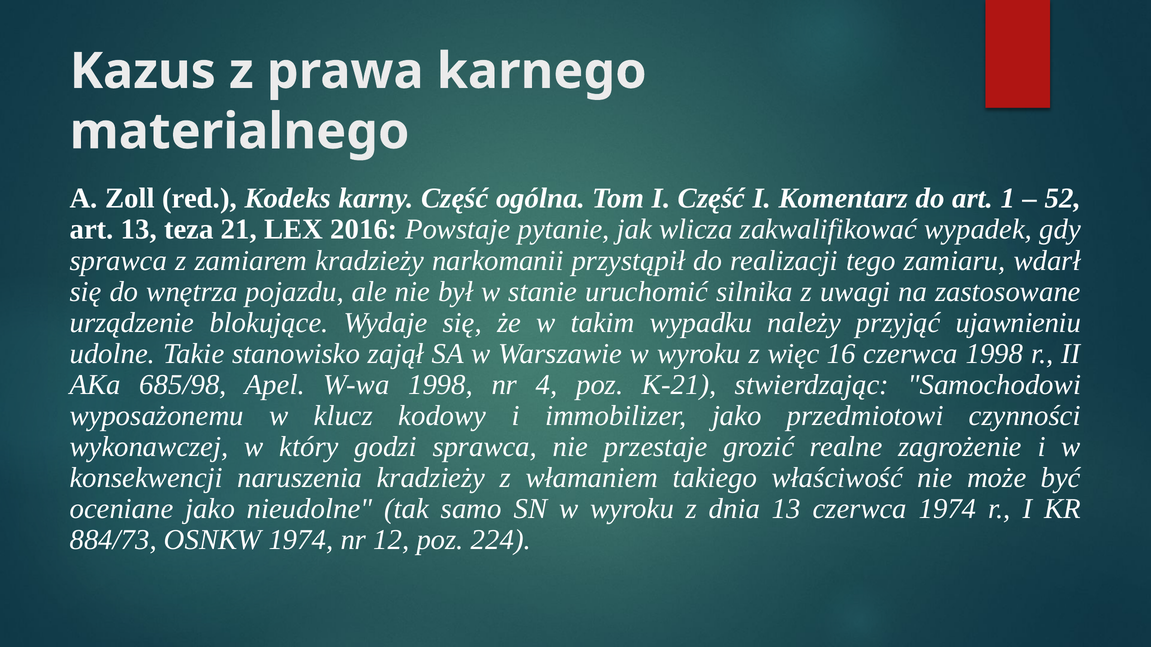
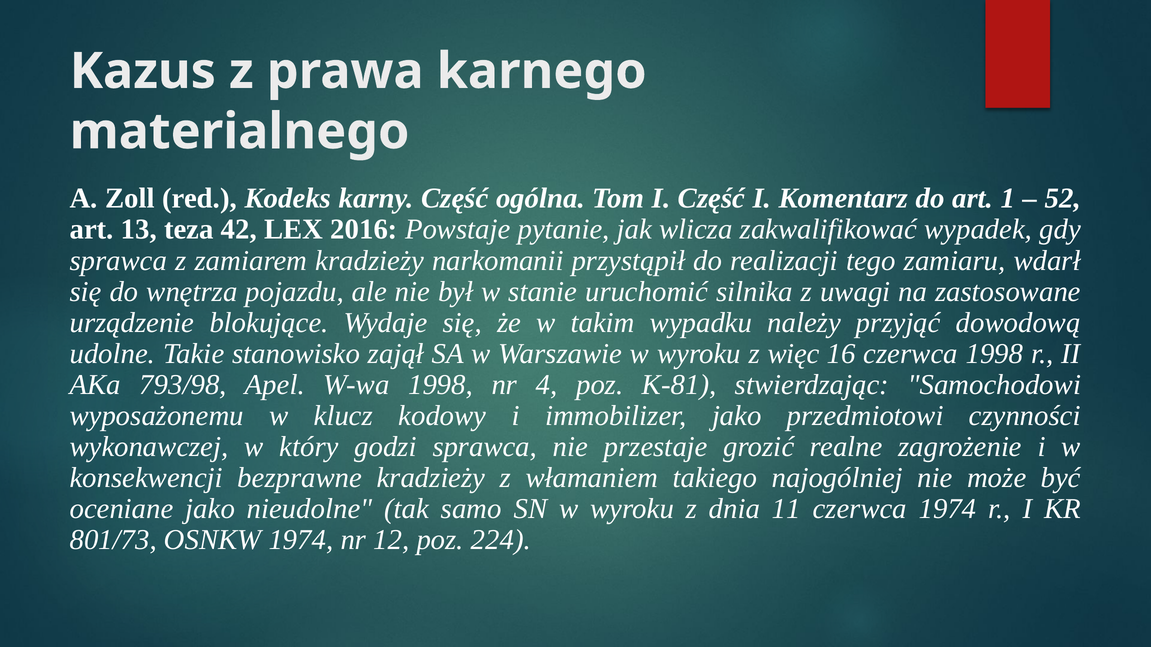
21: 21 -> 42
ujawnieniu: ujawnieniu -> dowodową
685/98: 685/98 -> 793/98
K-21: K-21 -> K-81
naruszenia: naruszenia -> bezprawne
właściwość: właściwość -> najogólniej
dnia 13: 13 -> 11
884/73: 884/73 -> 801/73
